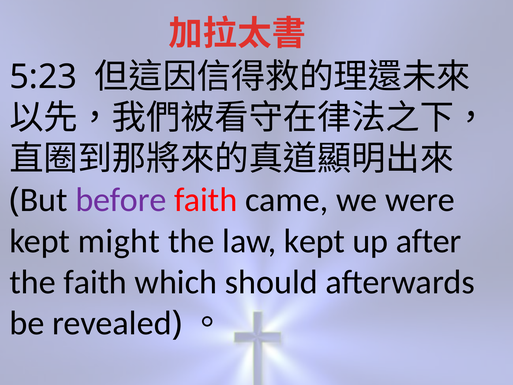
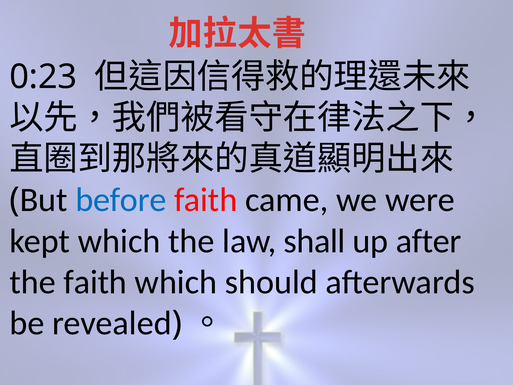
5:23: 5:23 -> 0:23
before colour: purple -> blue
kept might: might -> which
law kept: kept -> shall
